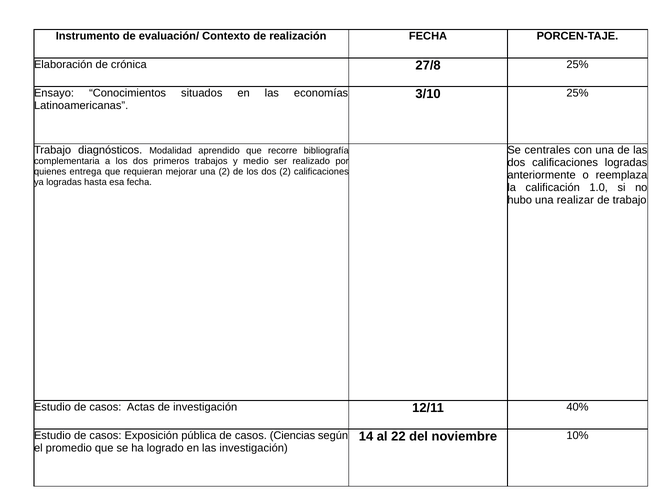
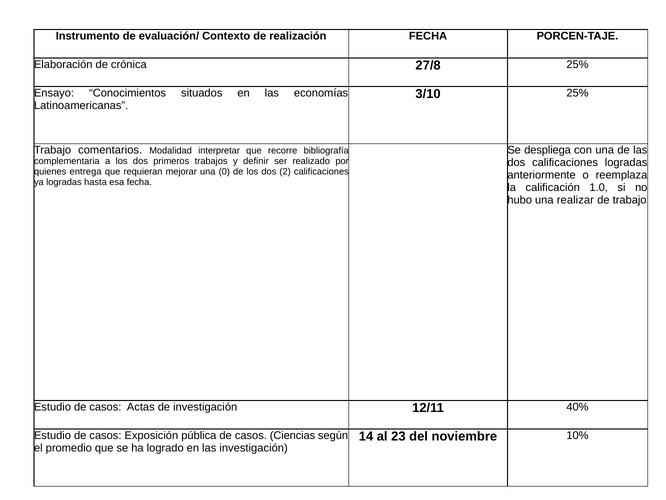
diagnósticos: diagnósticos -> comentarios
aprendido: aprendido -> interpretar
centrales: centrales -> despliega
medio: medio -> definir
una 2: 2 -> 0
22: 22 -> 23
